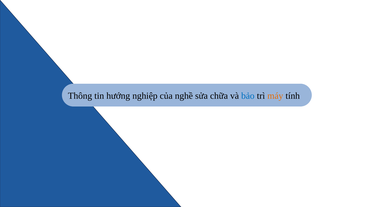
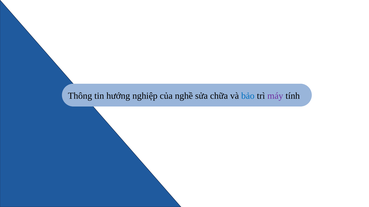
máy colour: orange -> purple
